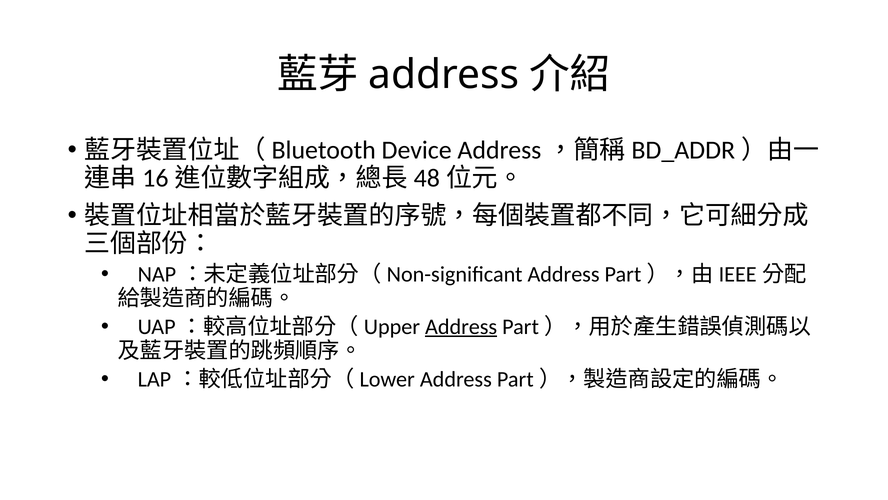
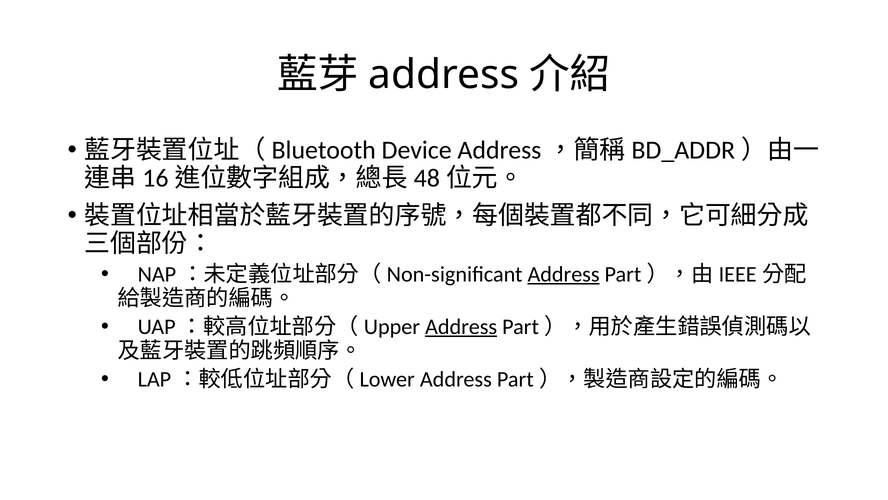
Address at (564, 274) underline: none -> present
